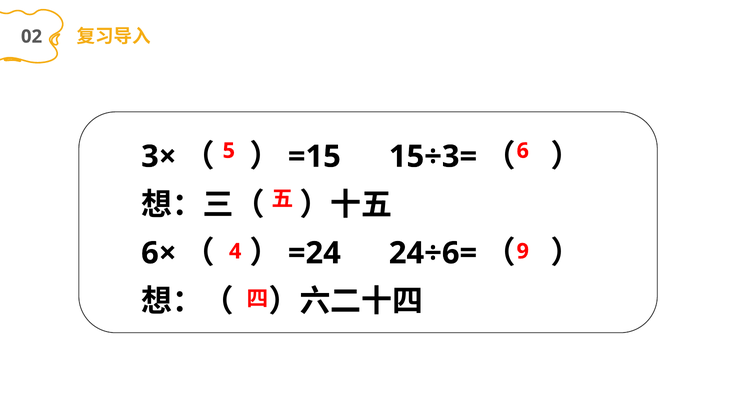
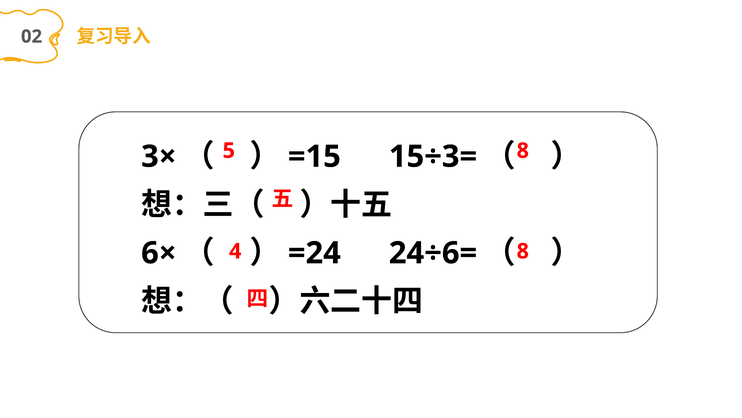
5 6: 6 -> 8
4 9: 9 -> 8
